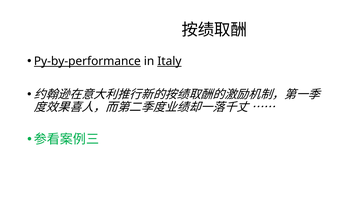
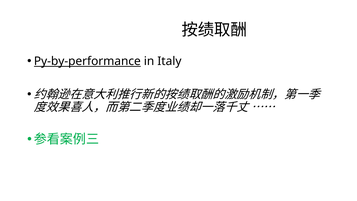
Italy underline: present -> none
